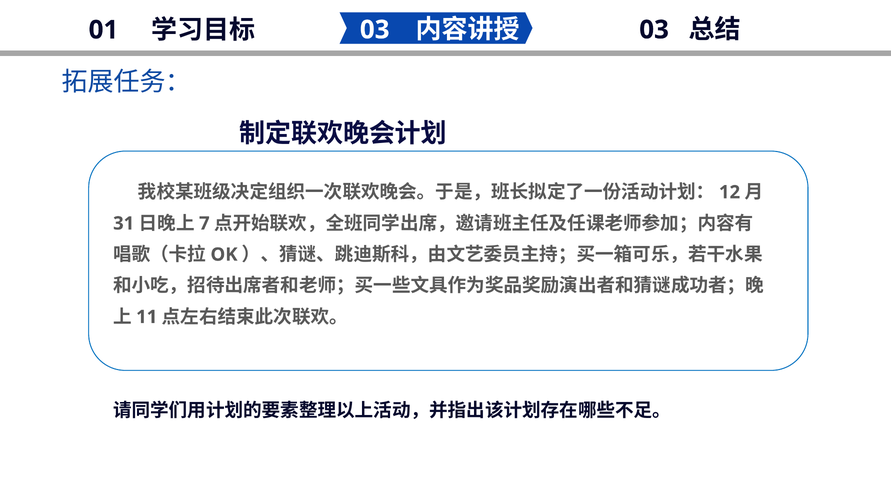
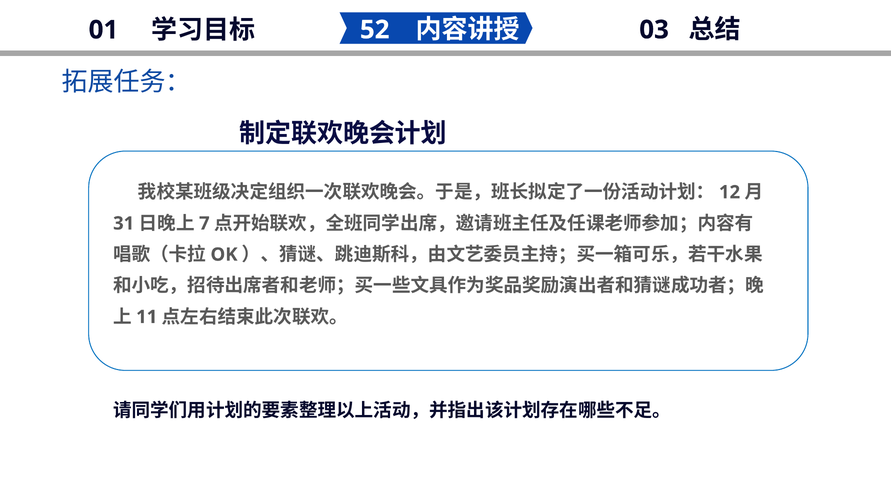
03 at (375, 30): 03 -> 52
